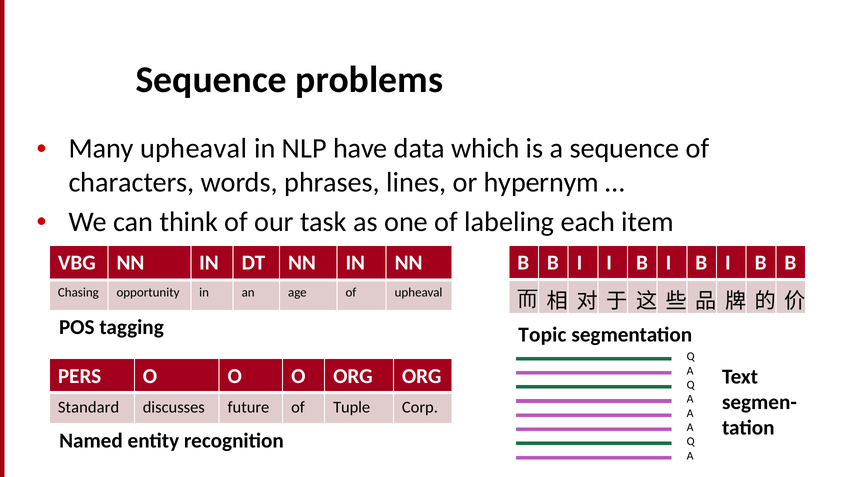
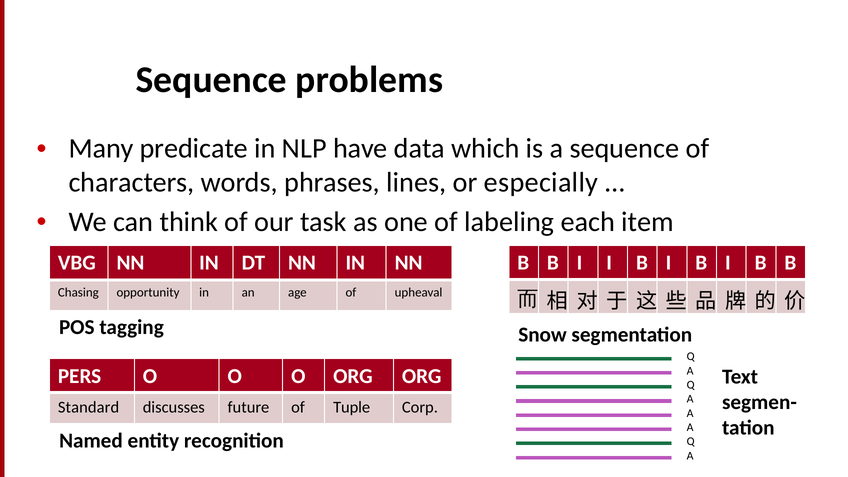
Many upheaval: upheaval -> predicate
hypernym: hypernym -> especially
Topic: Topic -> Snow
